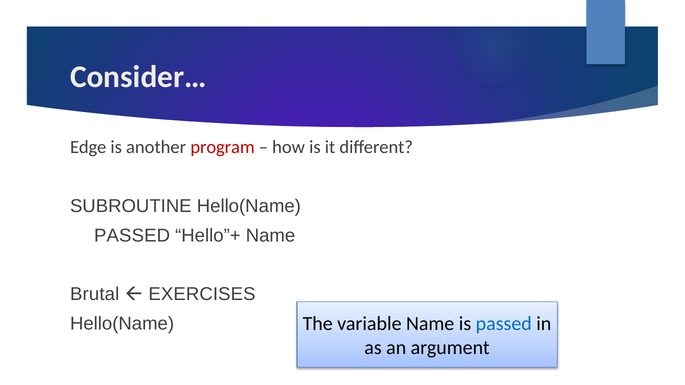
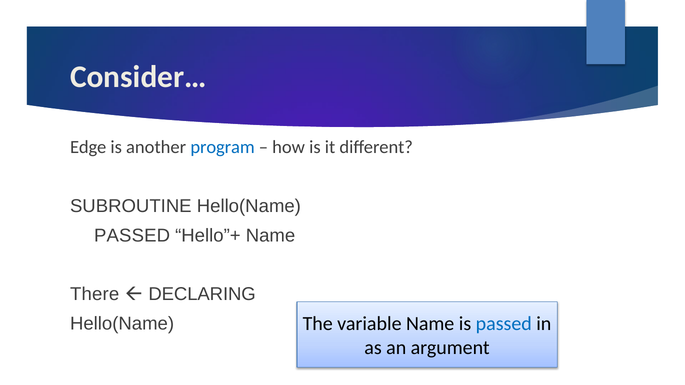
program colour: red -> blue
Brutal: Brutal -> There
EXERCISES: EXERCISES -> DECLARING
